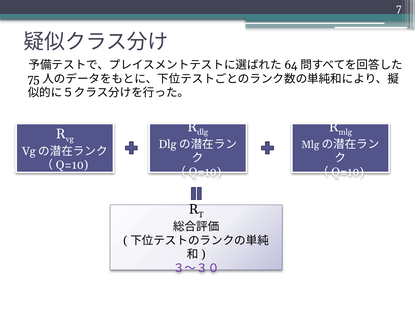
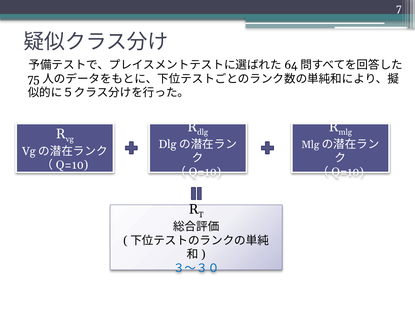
３～３０ colour: purple -> blue
